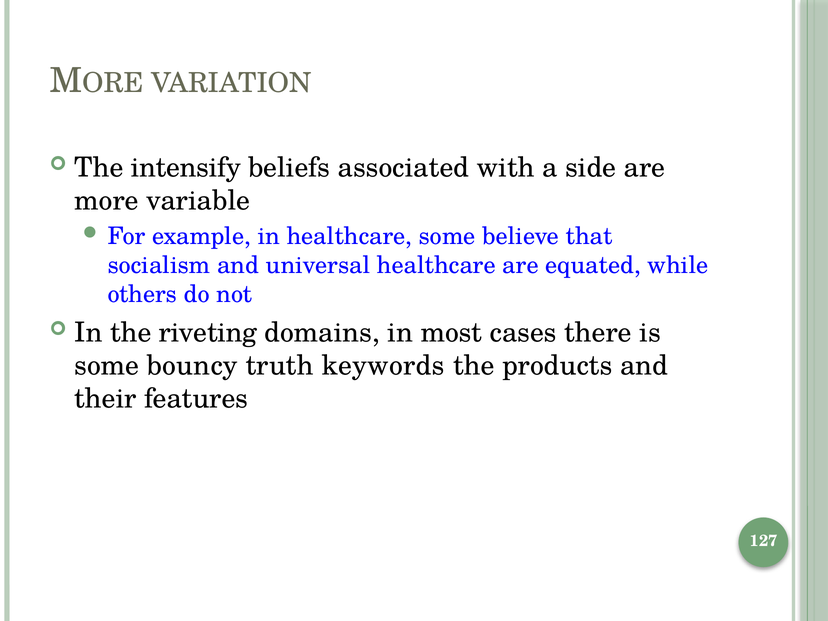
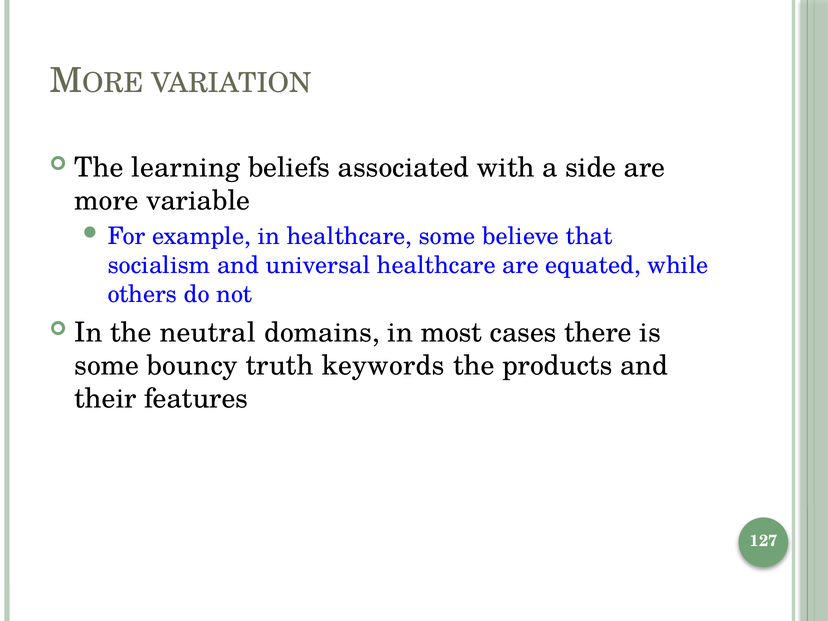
intensify: intensify -> learning
riveting: riveting -> neutral
